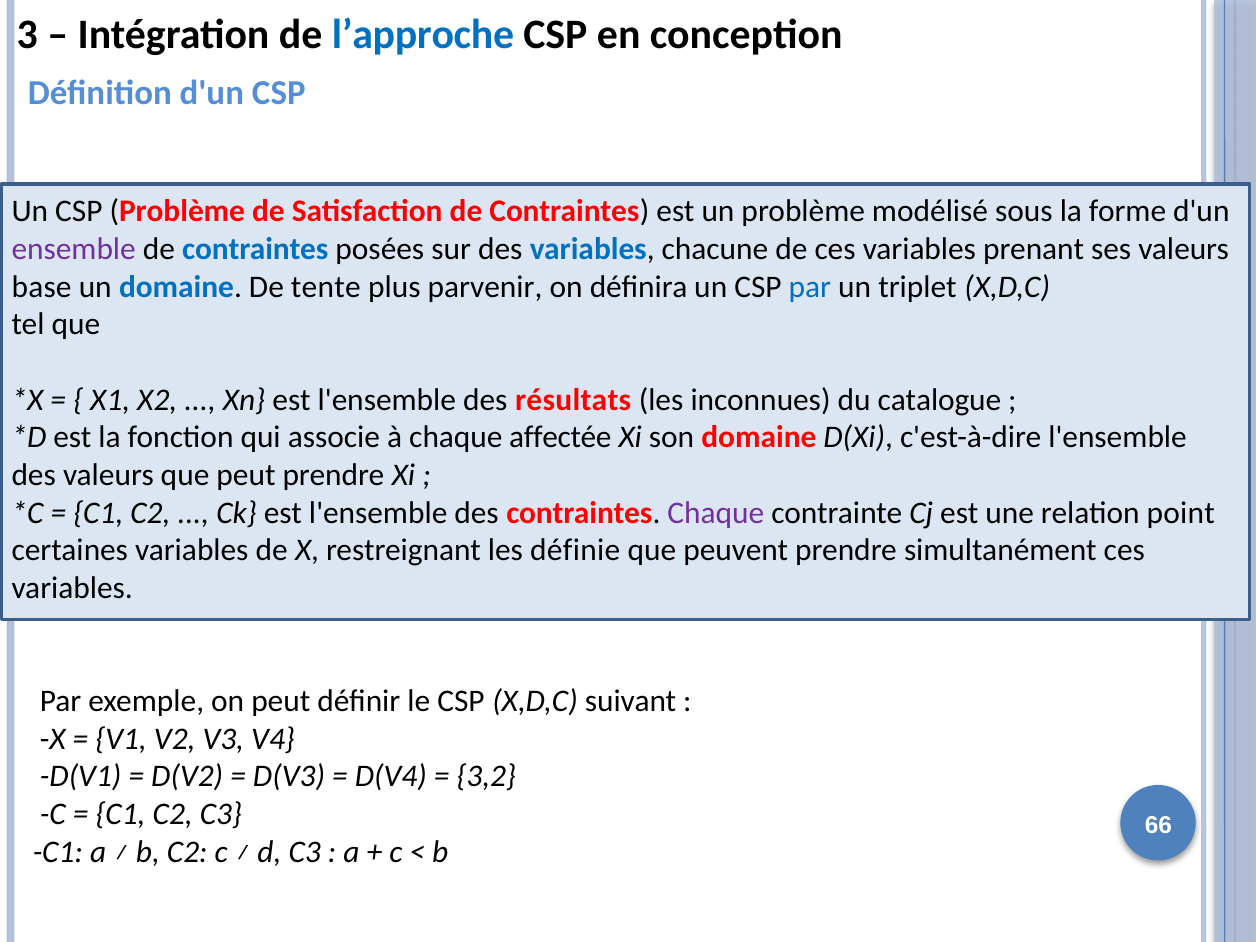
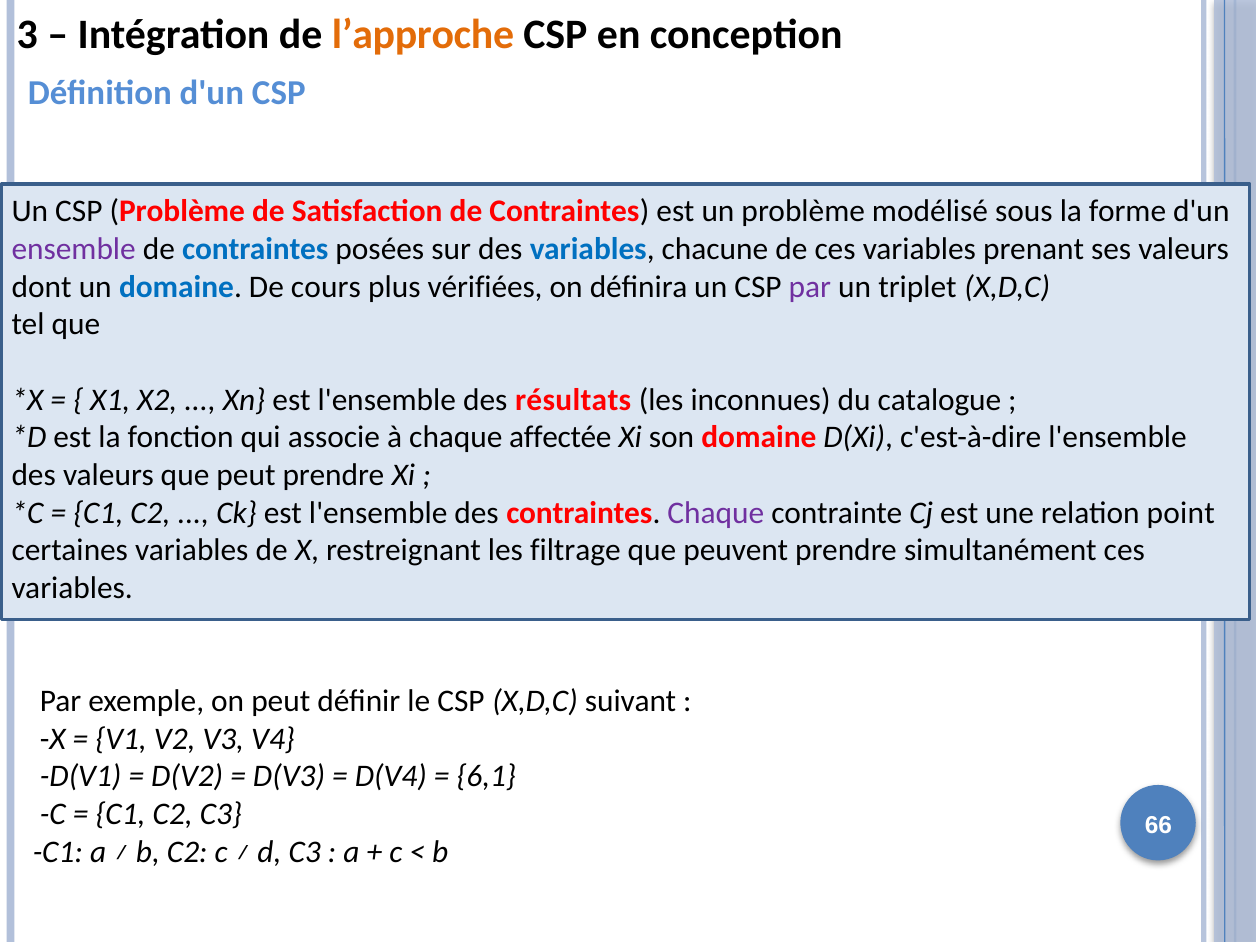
l’approche colour: blue -> orange
base: base -> dont
tente: tente -> cours
parvenir: parvenir -> vérifiées
par at (810, 287) colour: blue -> purple
définie: définie -> filtrage
3,2: 3,2 -> 6,1
